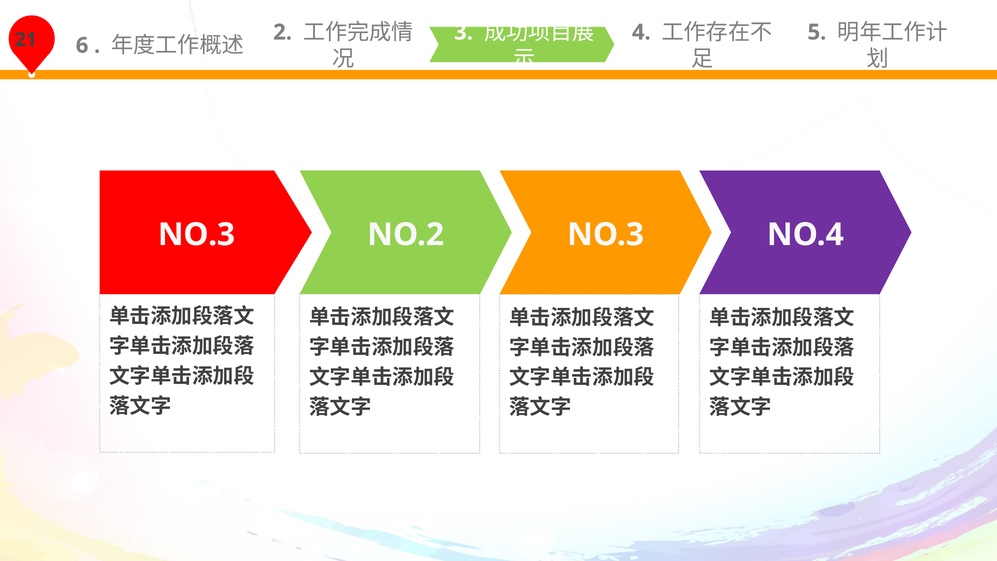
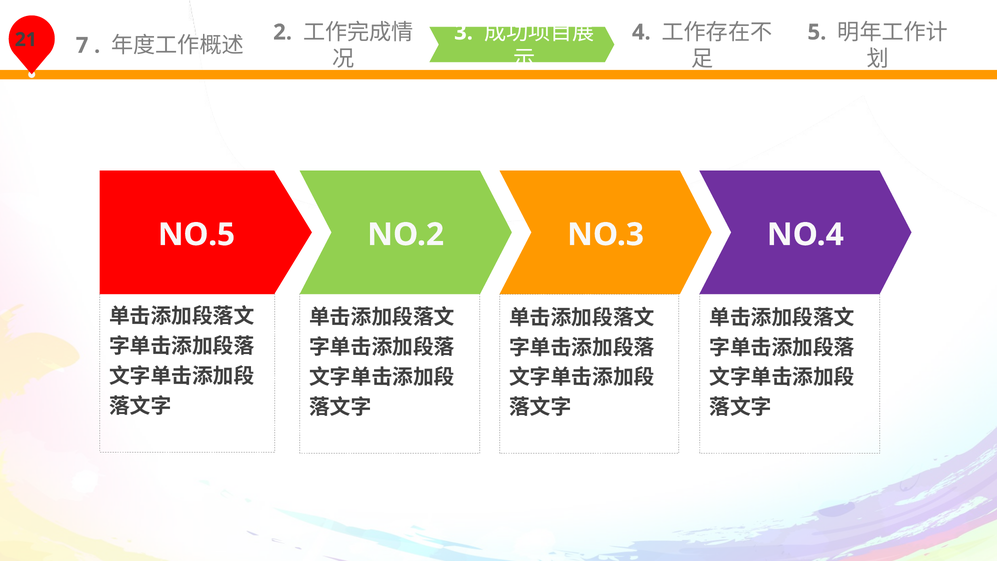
6: 6 -> 7
NO.3 at (196, 235): NO.3 -> NO.5
